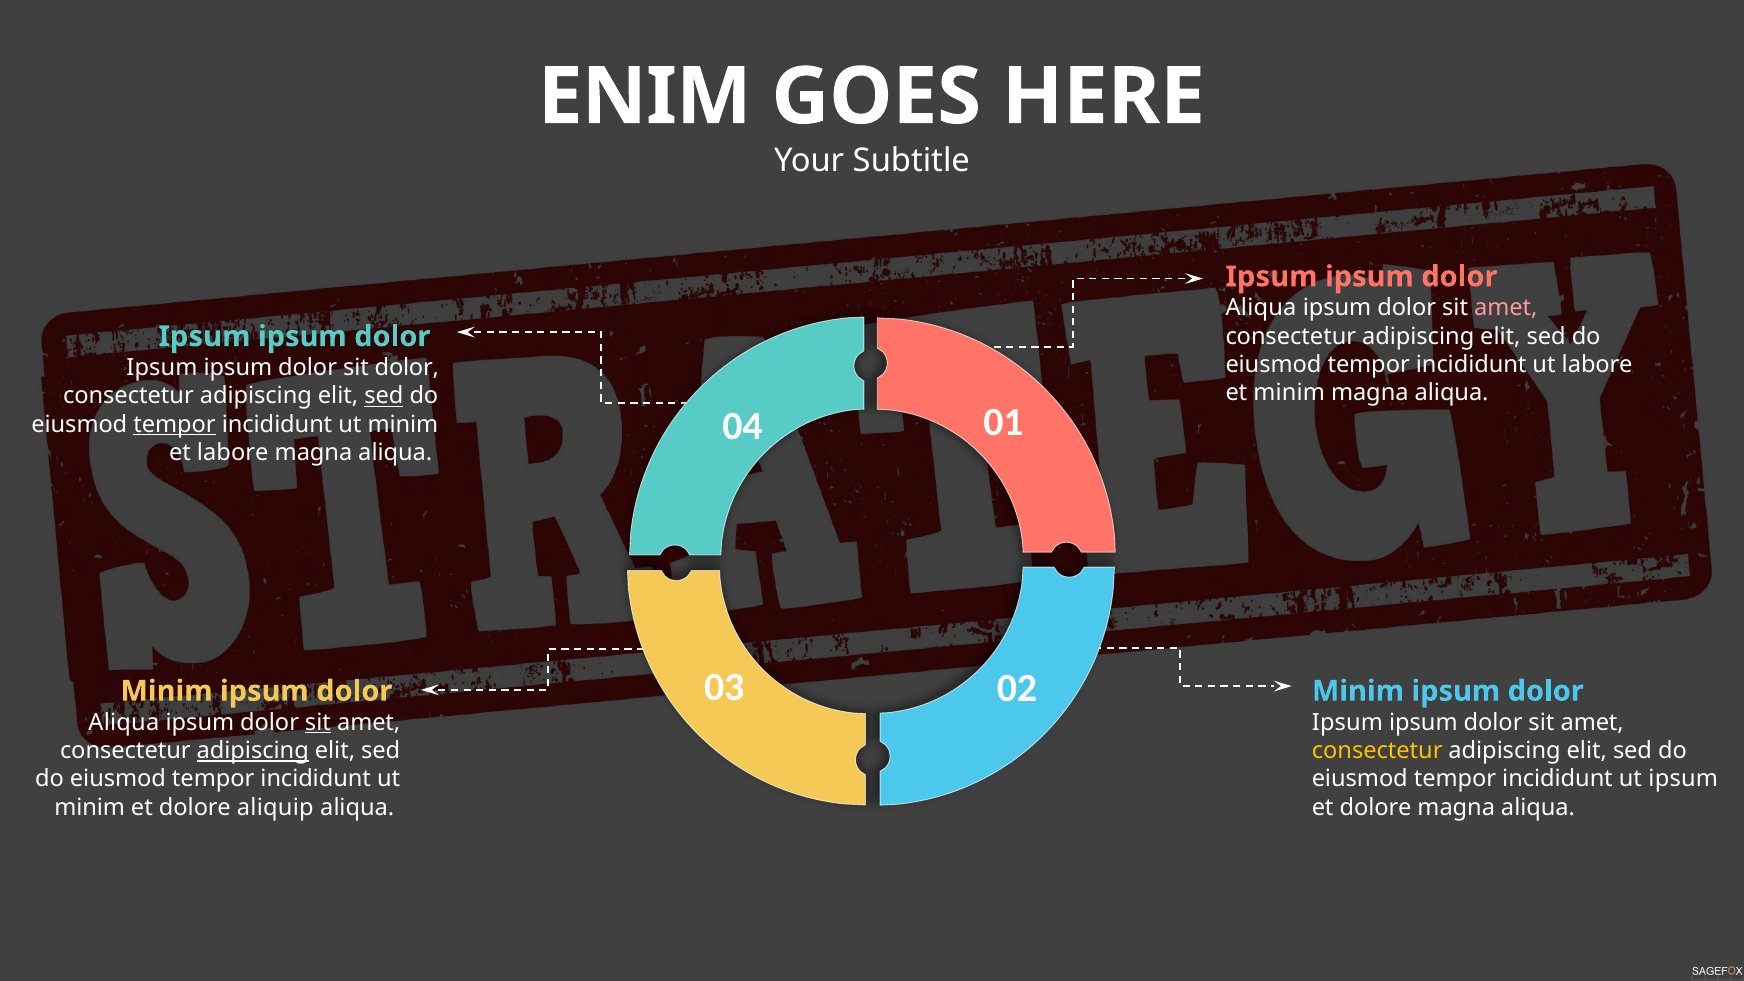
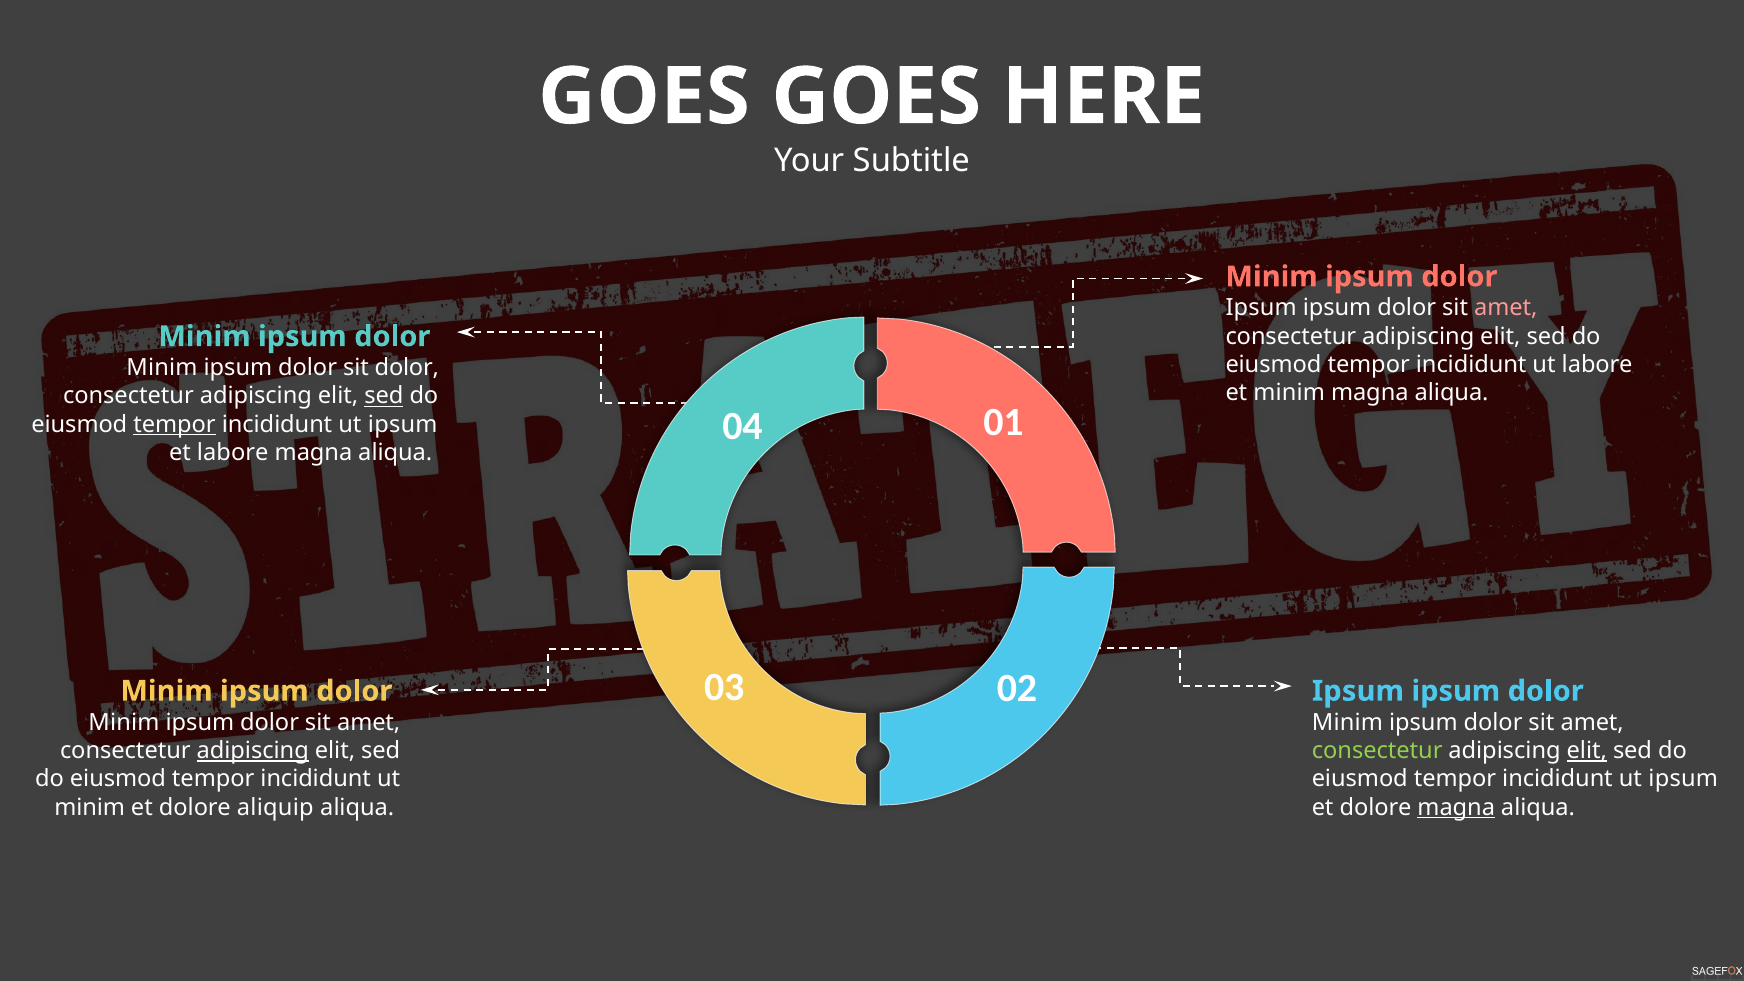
ENIM at (645, 97): ENIM -> GOES
Ipsum at (1272, 277): Ipsum -> Minim
Aliqua at (1261, 308): Aliqua -> Ipsum
Ipsum at (205, 337): Ipsum -> Minim
Ipsum at (162, 368): Ipsum -> Minim
minim at (403, 425): minim -> ipsum
Minim at (1358, 691): Minim -> Ipsum
Aliqua at (124, 722): Aliqua -> Minim
sit at (318, 722) underline: present -> none
Ipsum at (1347, 722): Ipsum -> Minim
consectetur at (1377, 751) colour: yellow -> light green
elit at (1587, 751) underline: none -> present
magna at (1456, 807) underline: none -> present
